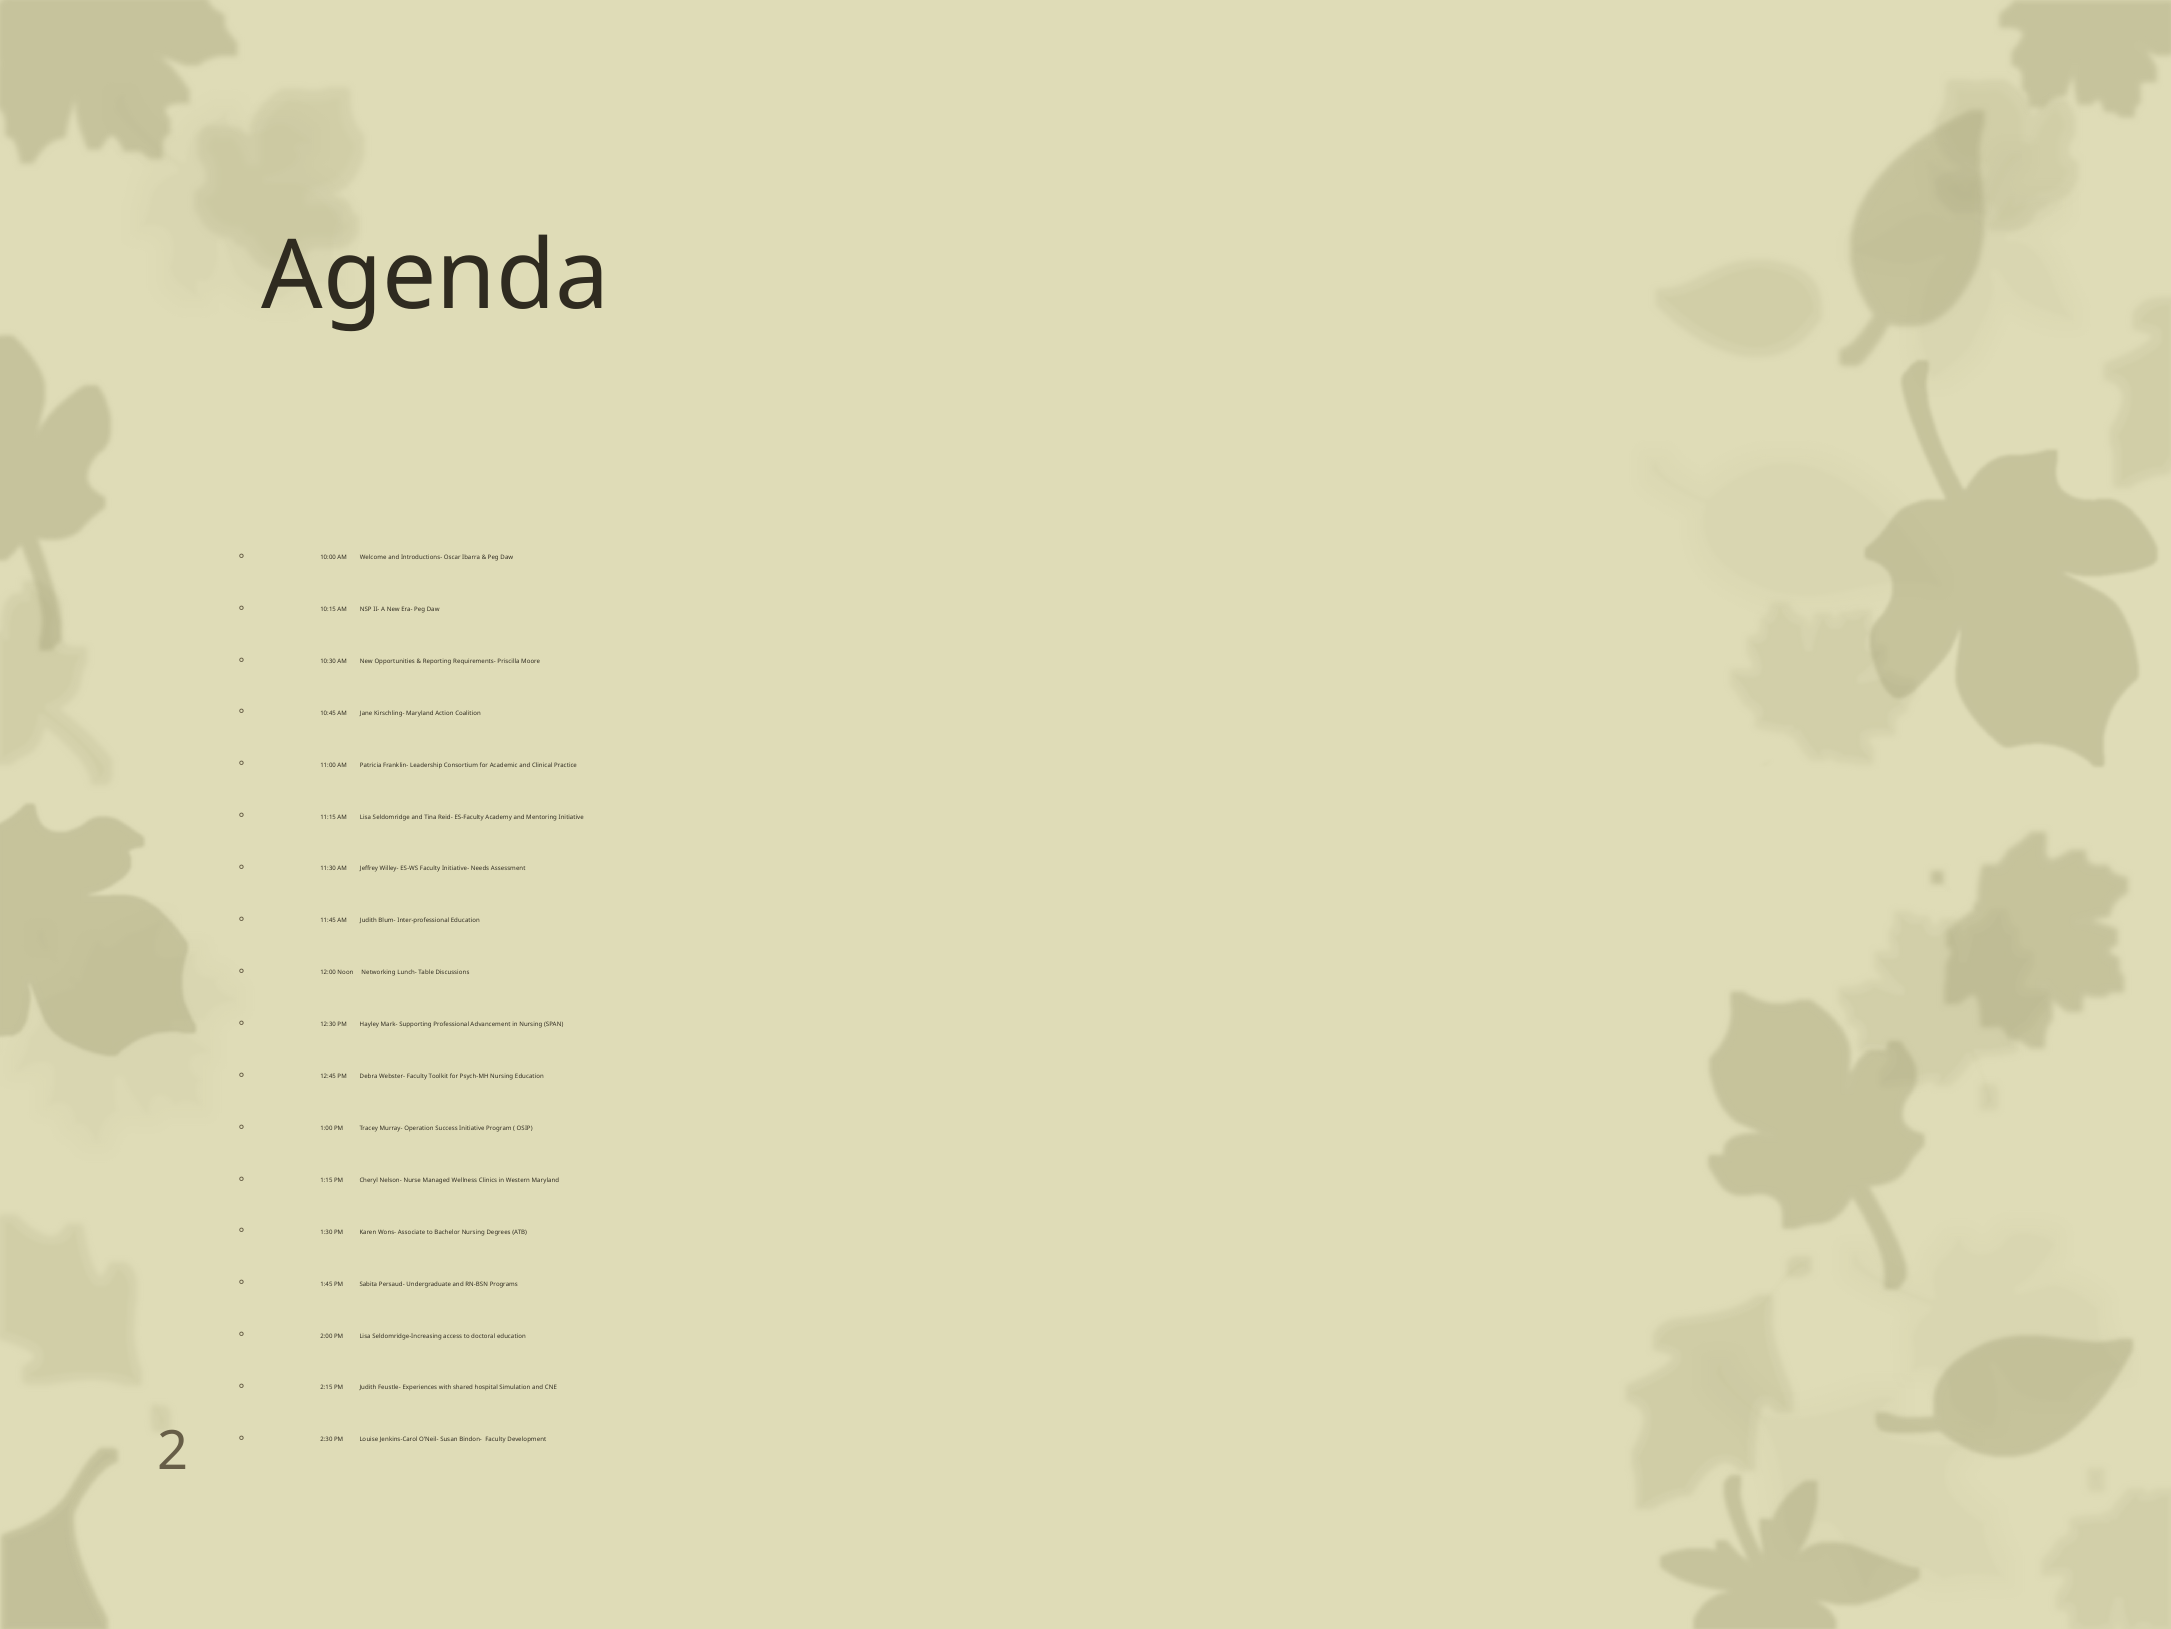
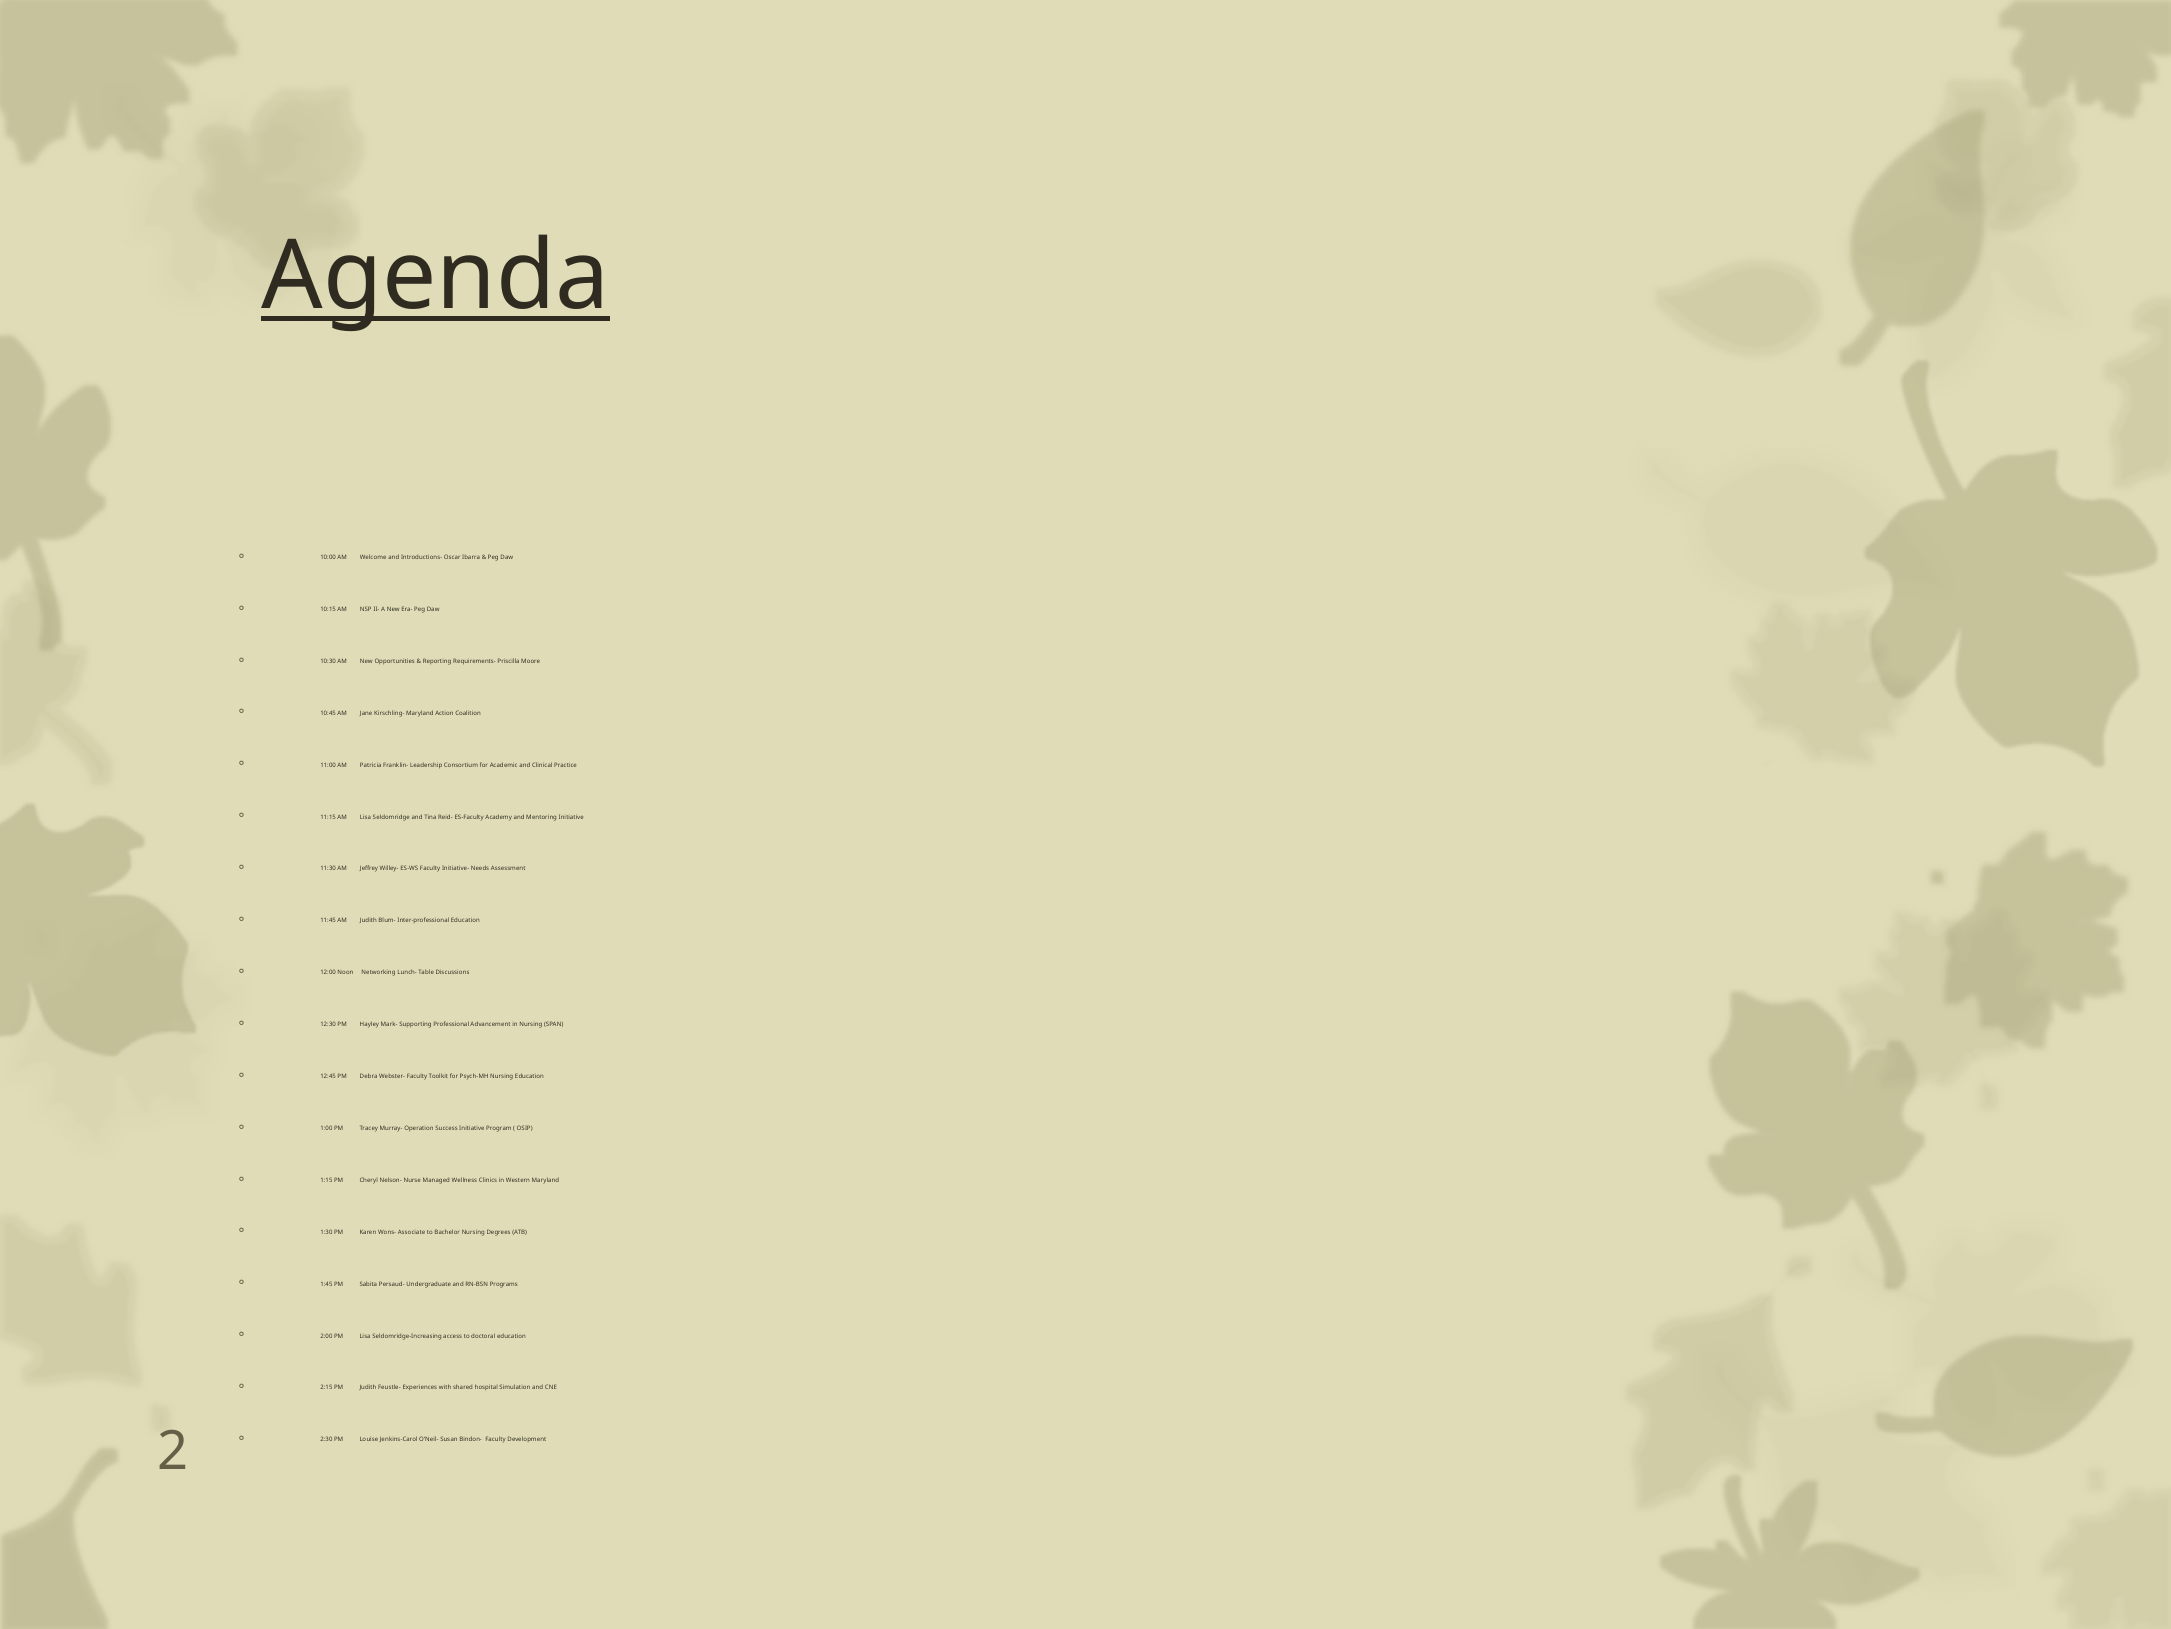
Agenda underline: none -> present
